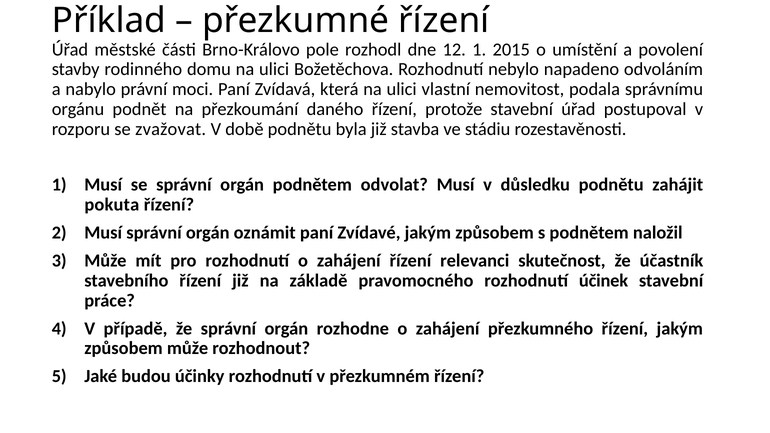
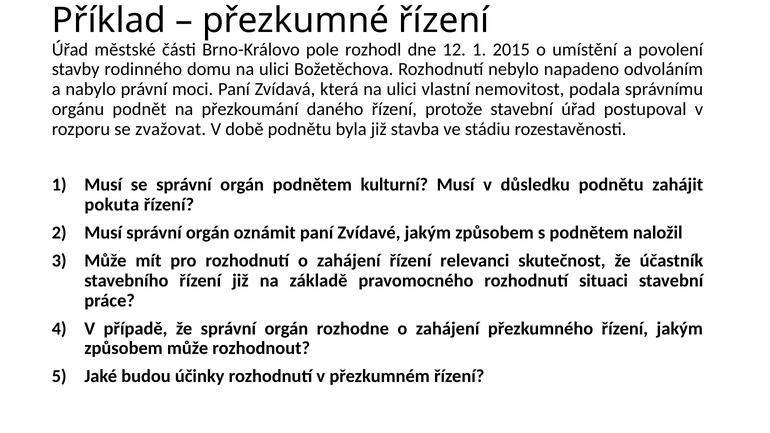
odvolat: odvolat -> kulturní
účinek: účinek -> situaci
